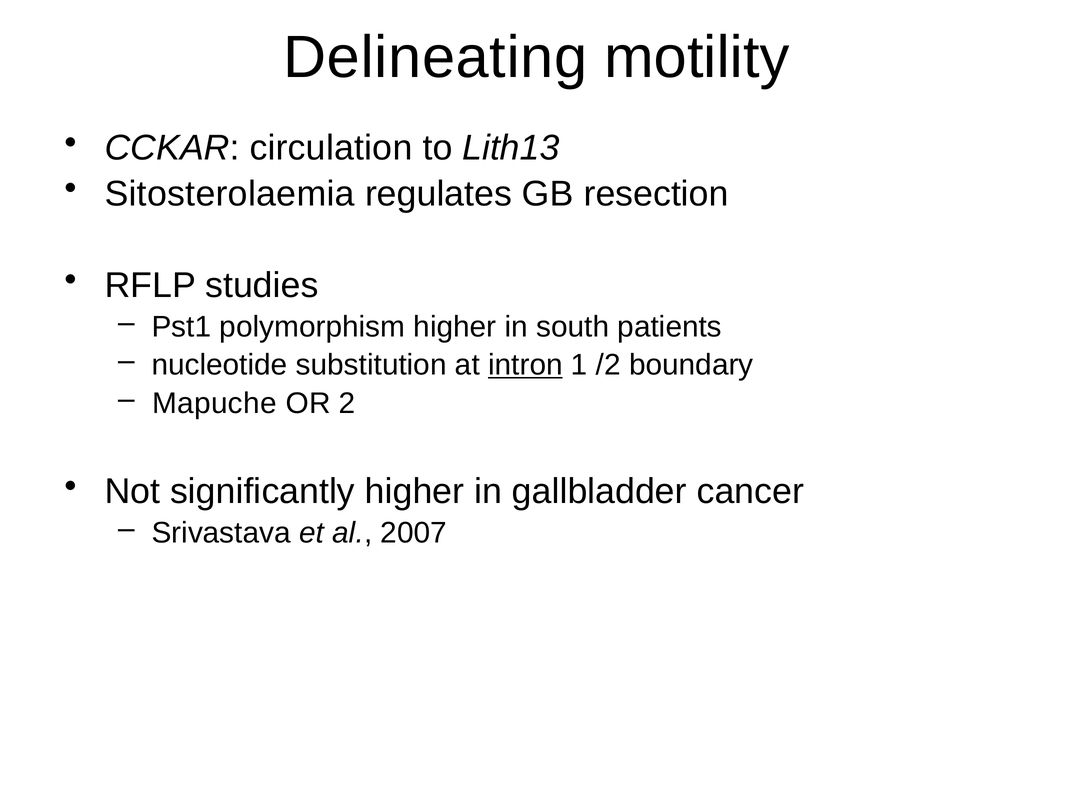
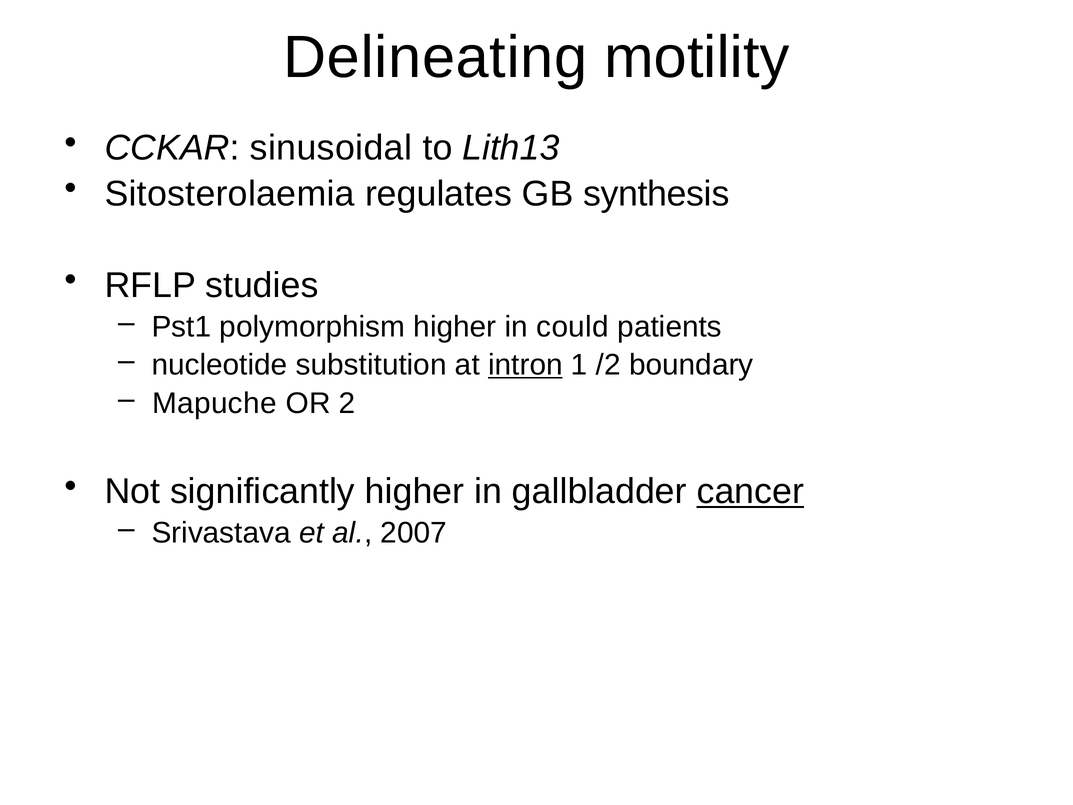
circulation: circulation -> sinusoidal
resection: resection -> synthesis
south: south -> could
cancer underline: none -> present
